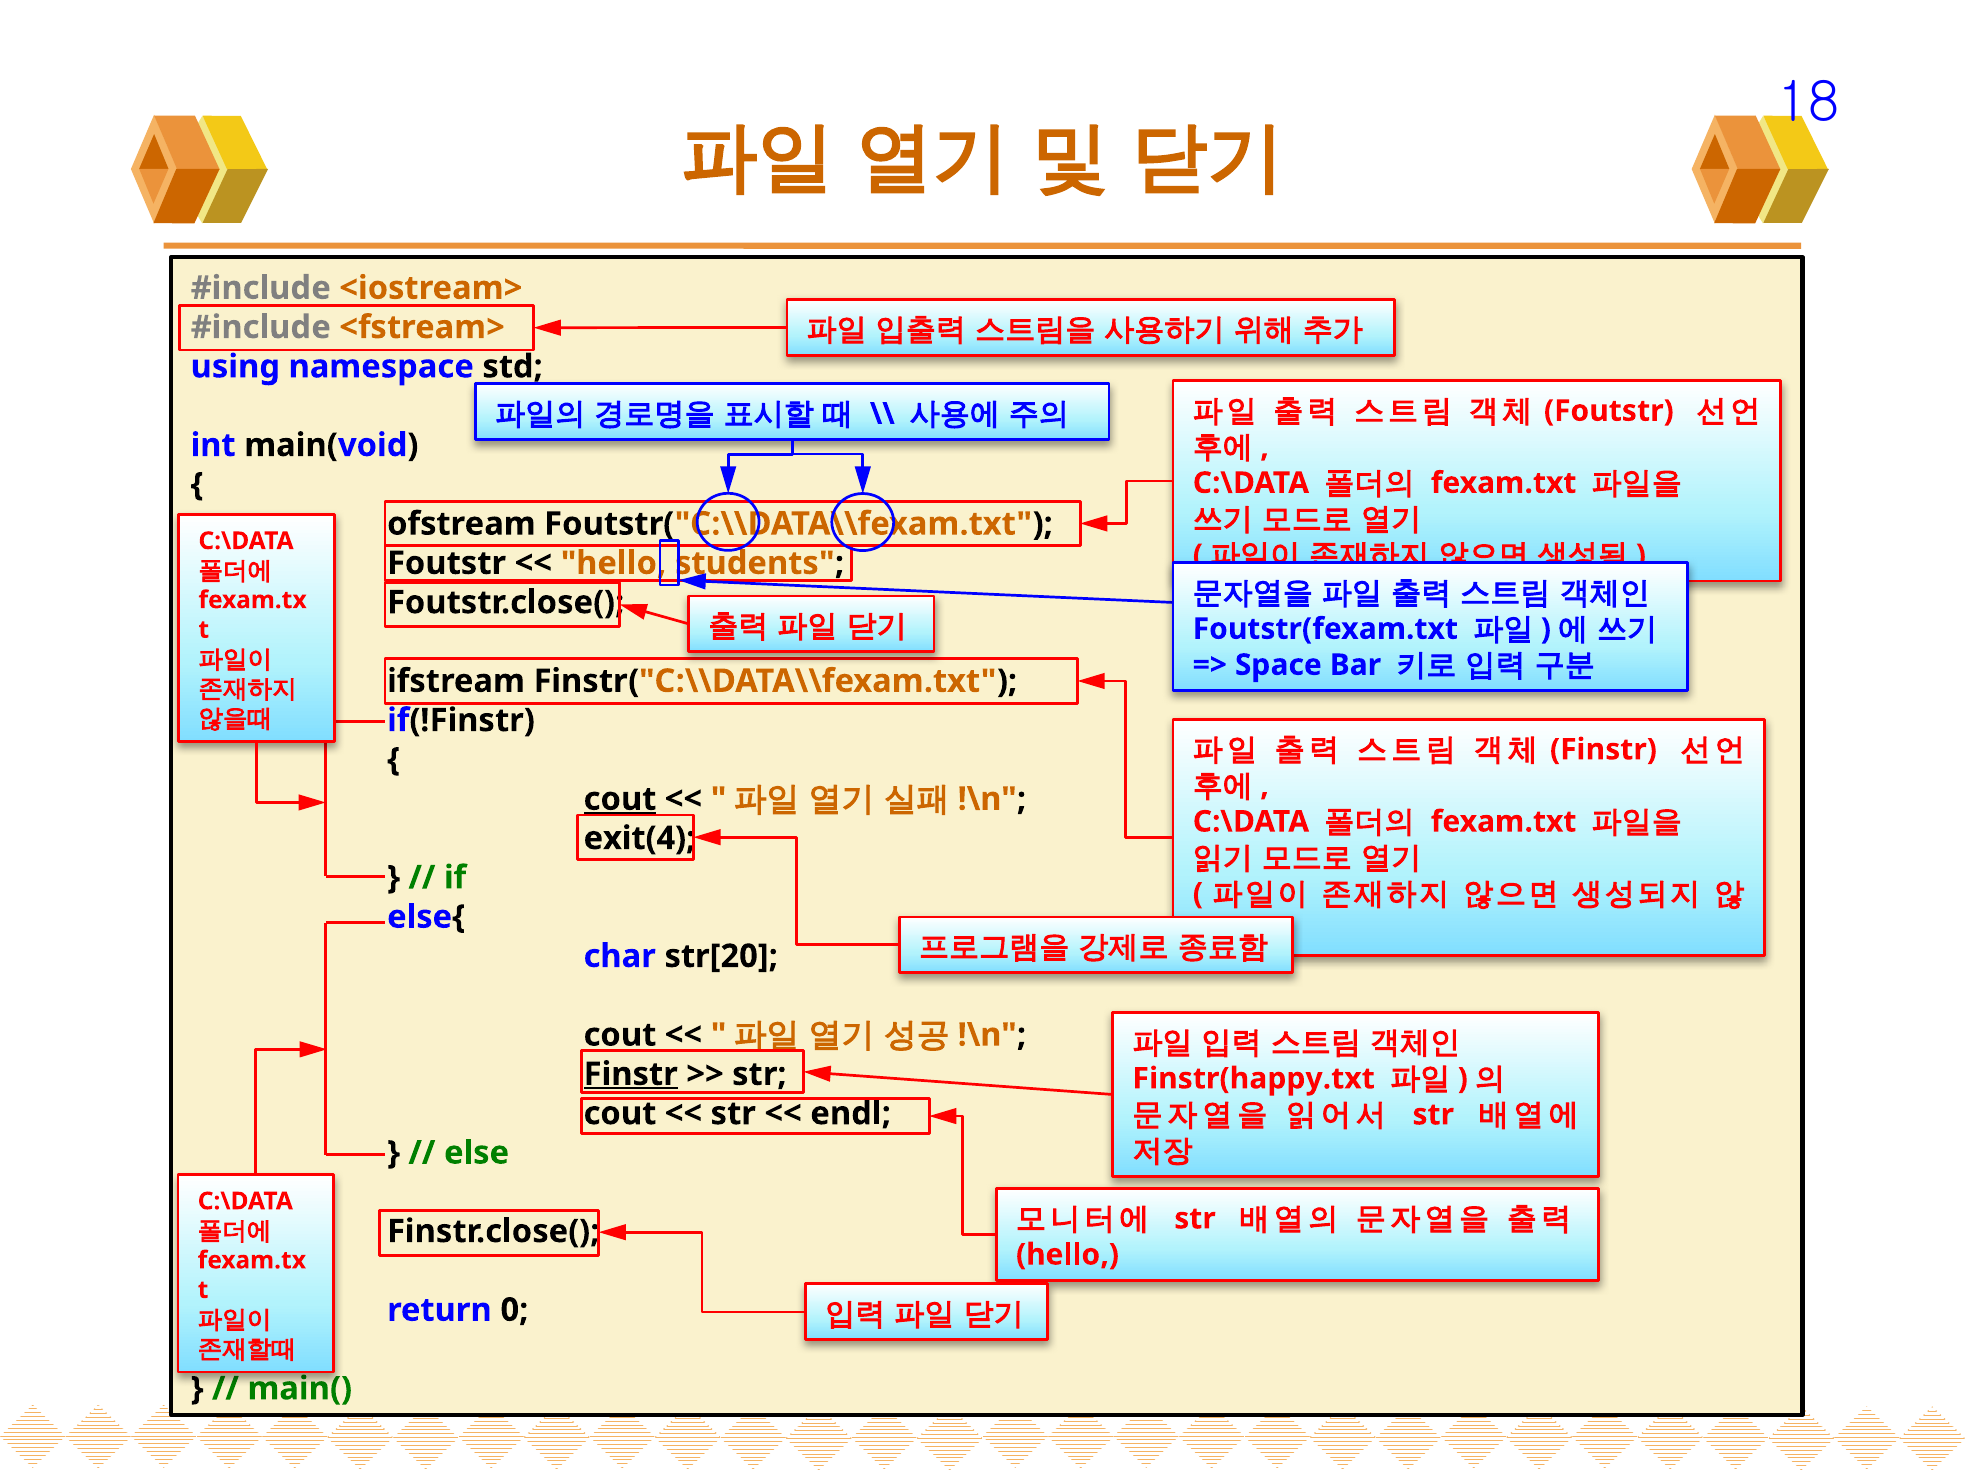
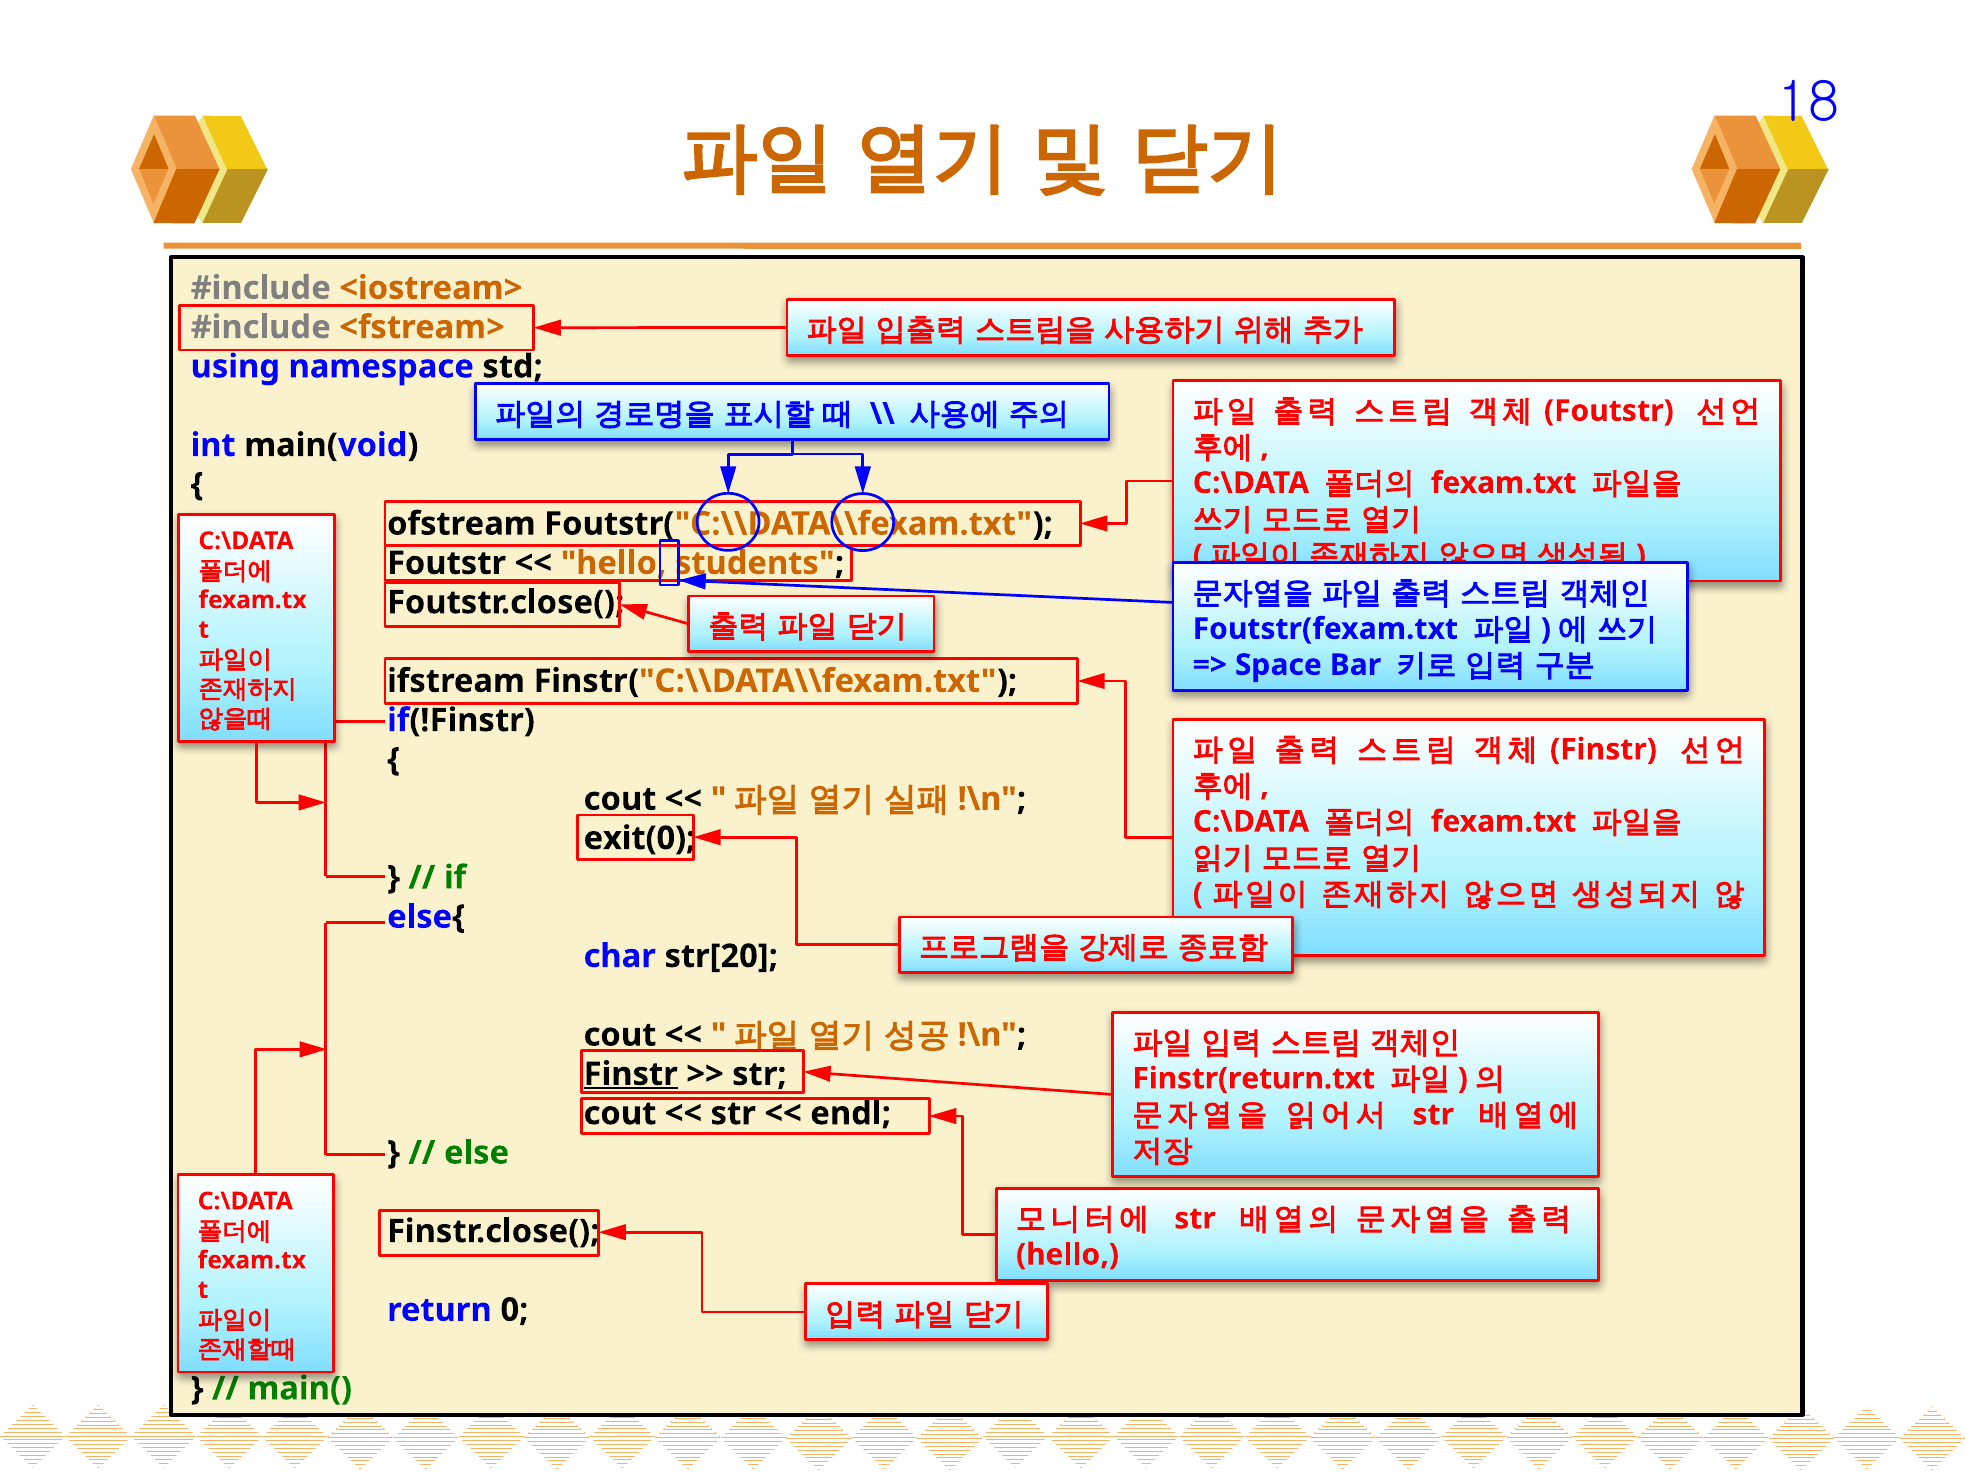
cout at (620, 799) underline: present -> none
exit(4: exit(4 -> exit(0
Finstr(happy.txt: Finstr(happy.txt -> Finstr(return.txt
